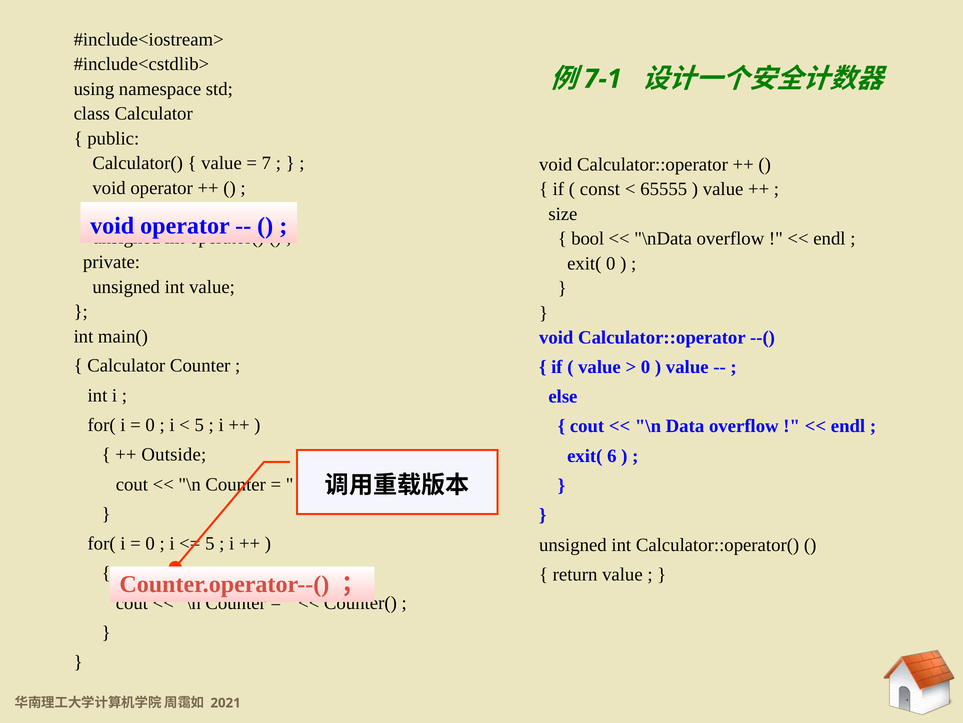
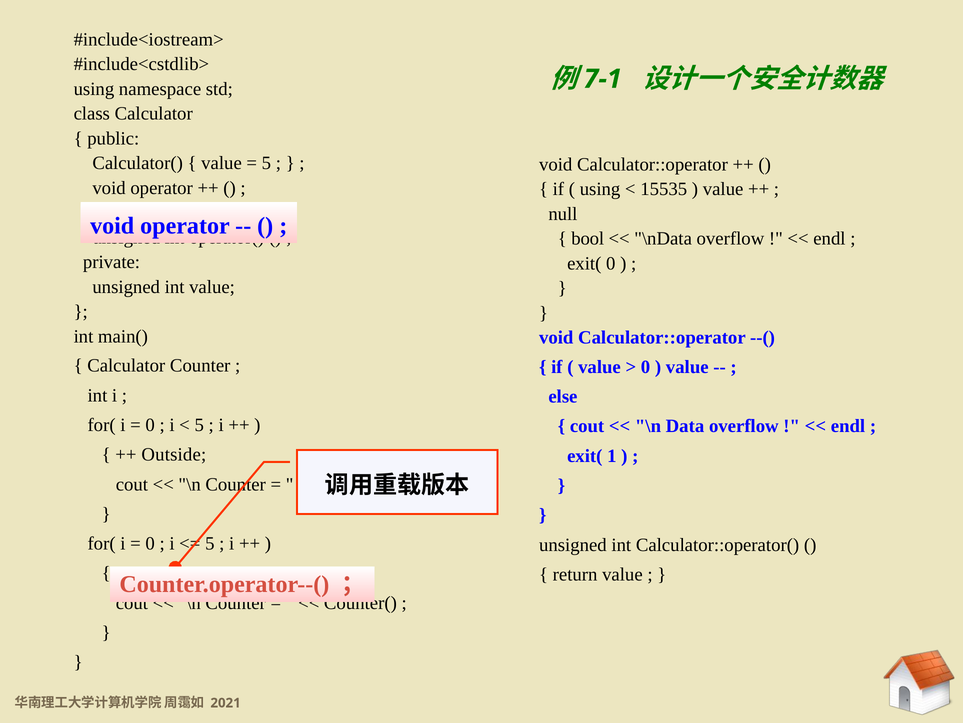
7 at (266, 163): 7 -> 5
const at (600, 189): const -> using
65555: 65555 -> 15535
size: size -> null
6: 6 -> 1
